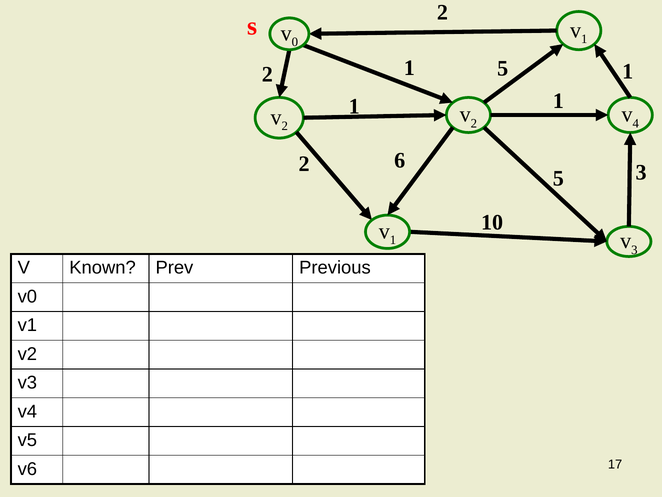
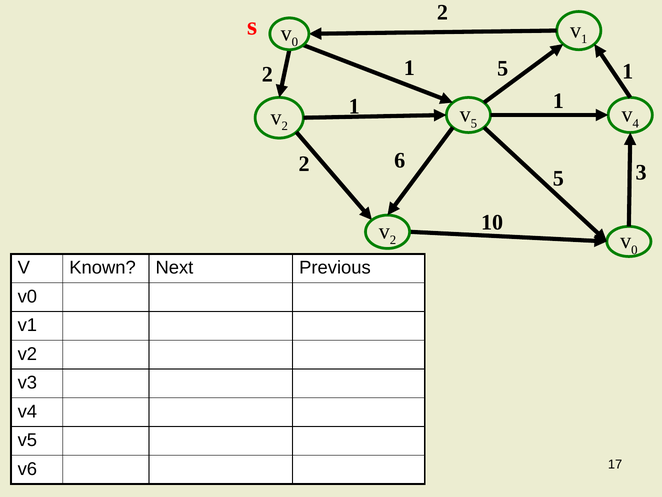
2 at (474, 123): 2 -> 5
1 at (393, 240): 1 -> 2
3 at (634, 250): 3 -> 0
Prev: Prev -> Next
